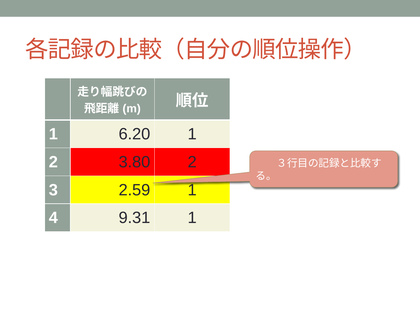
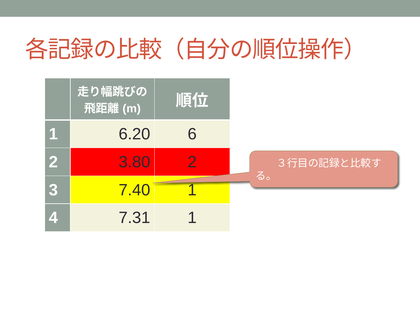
6.20 1: 1 -> 6
2.59: 2.59 -> 7.40
9.31: 9.31 -> 7.31
